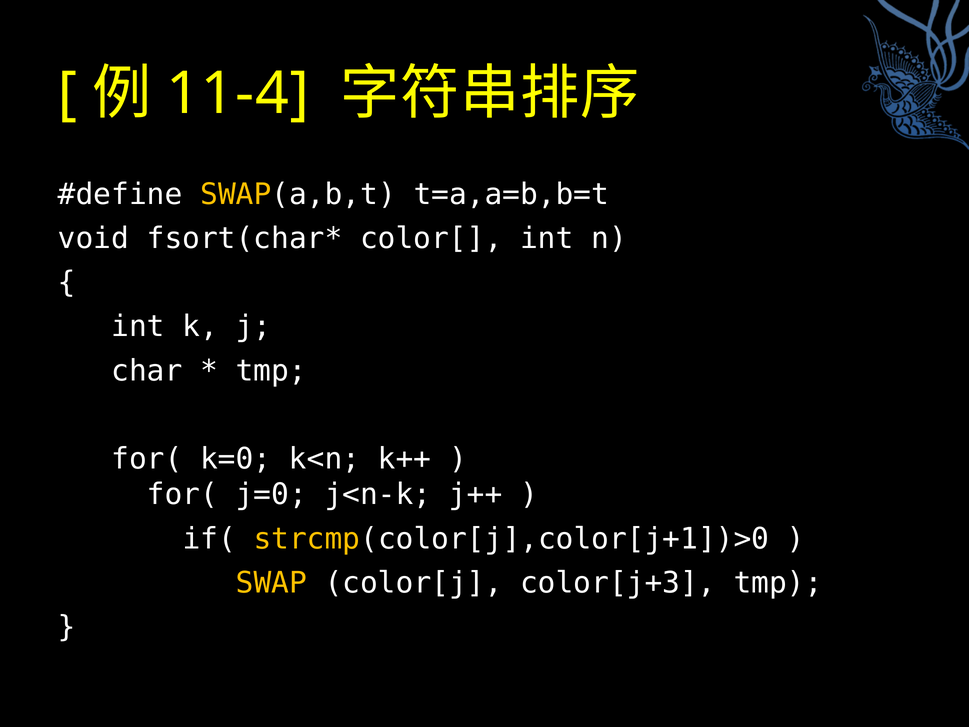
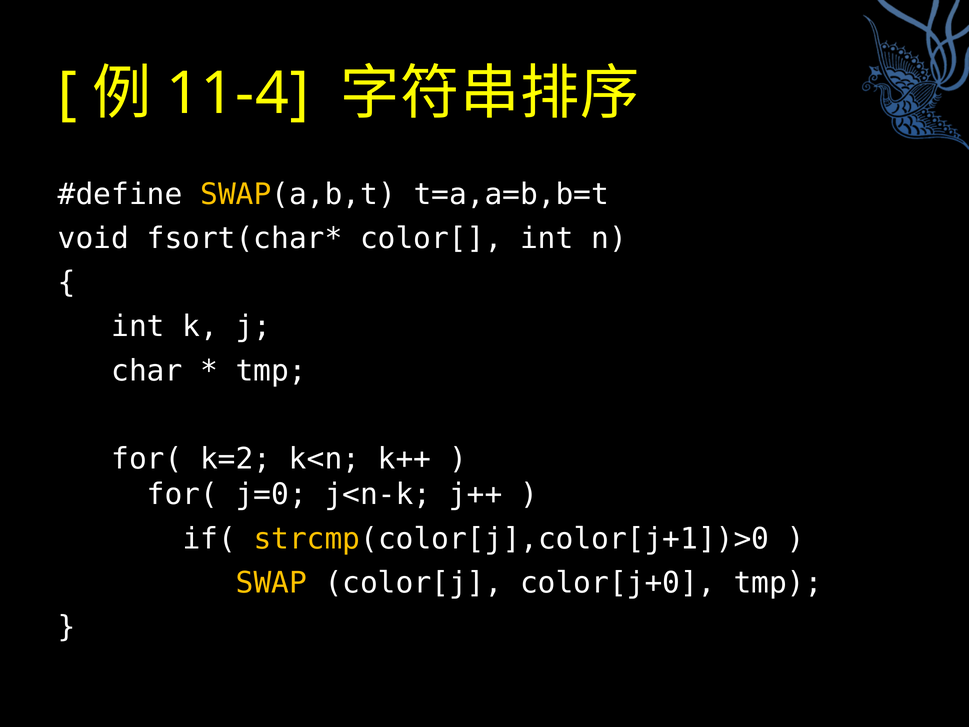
k=0: k=0 -> k=2
color[j+3: color[j+3 -> color[j+0
